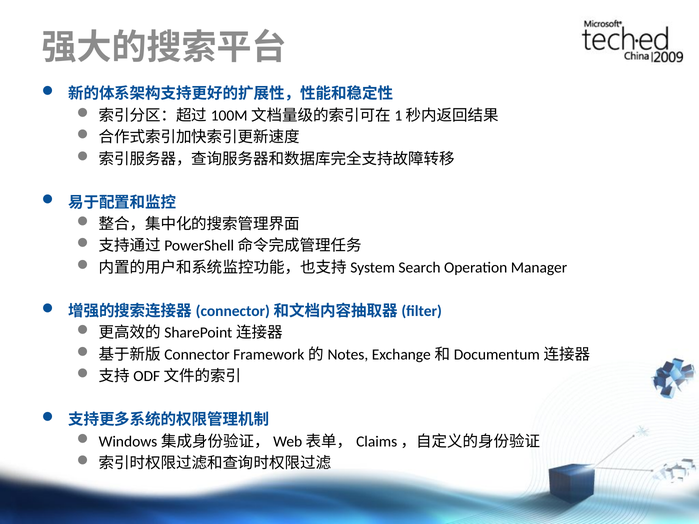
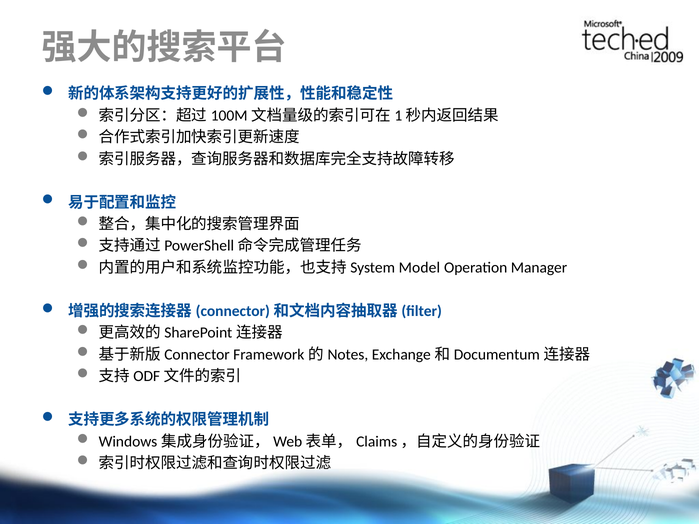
Search: Search -> Model
